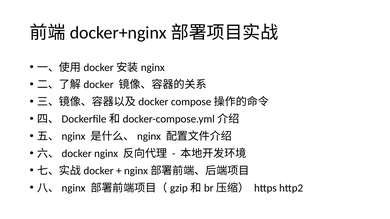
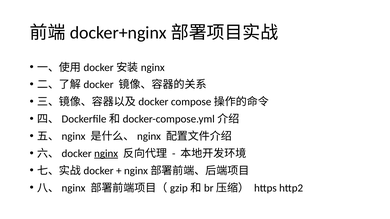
nginx underline: none -> present
